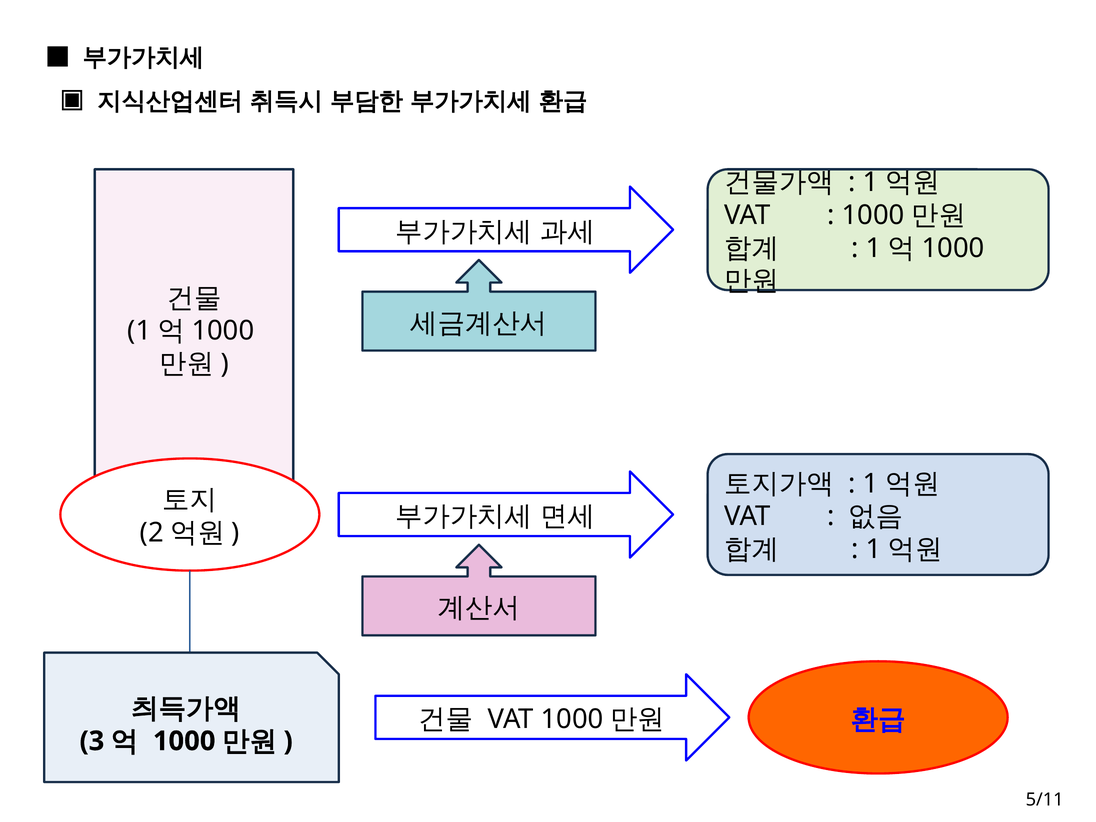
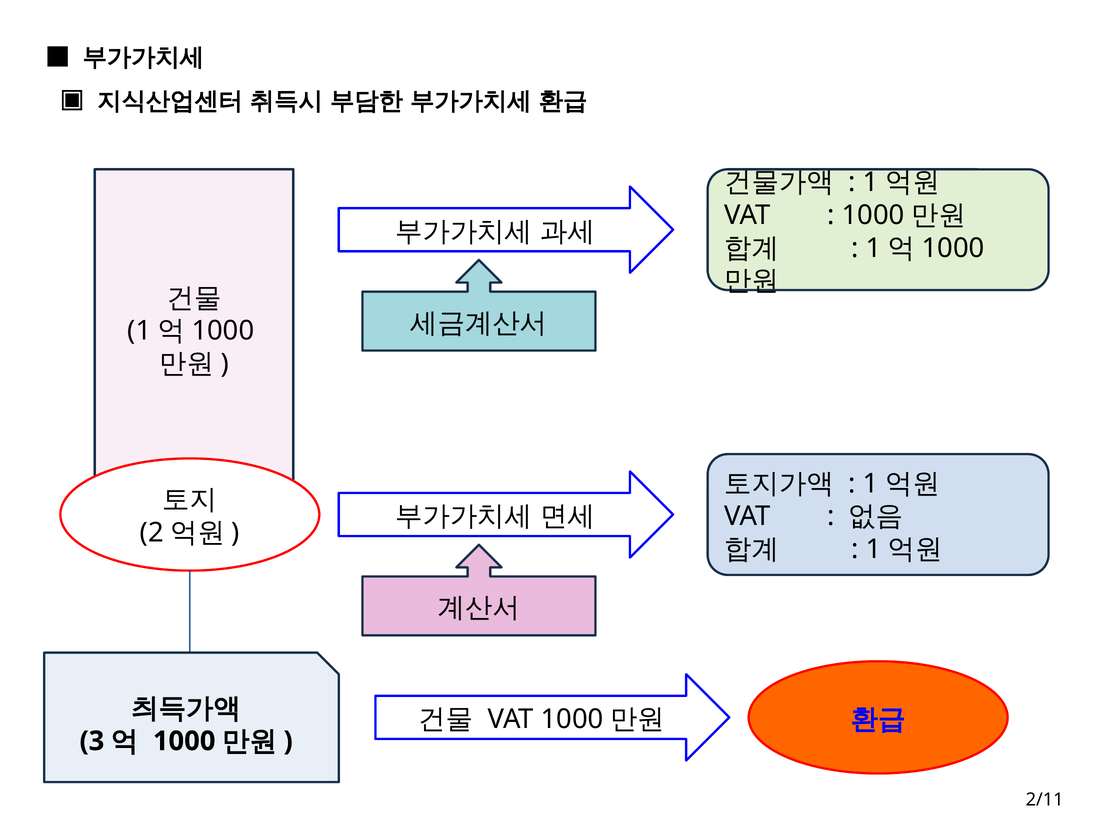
5/11: 5/11 -> 2/11
